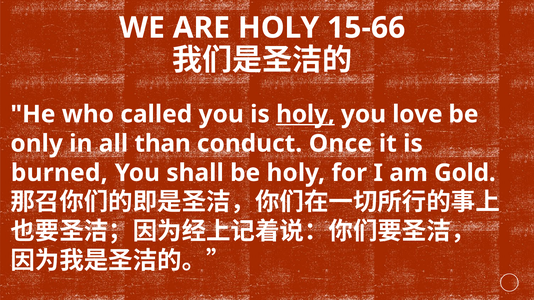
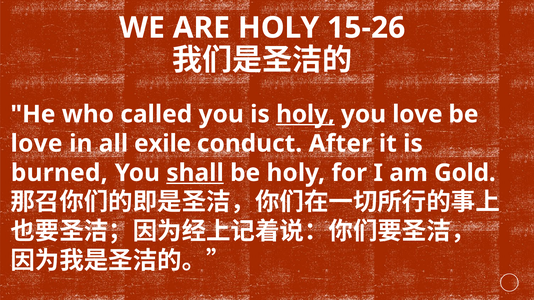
15-66: 15-66 -> 15-26
only at (37, 144): only -> love
than: than -> exile
Once: Once -> After
shall underline: none -> present
